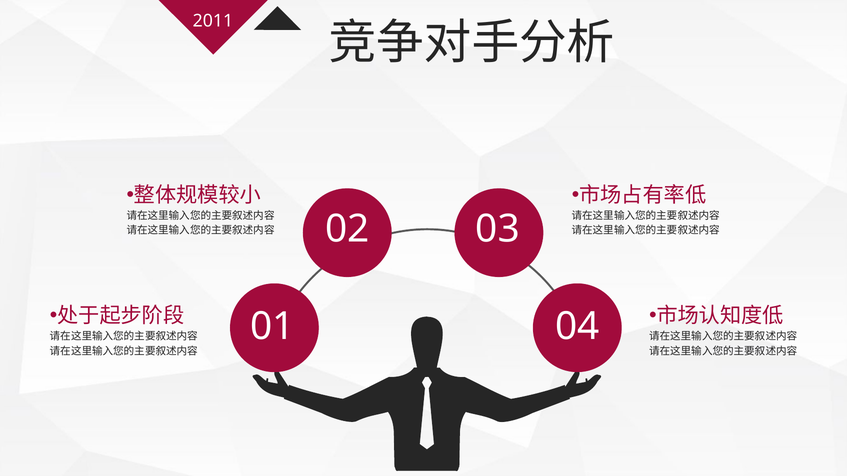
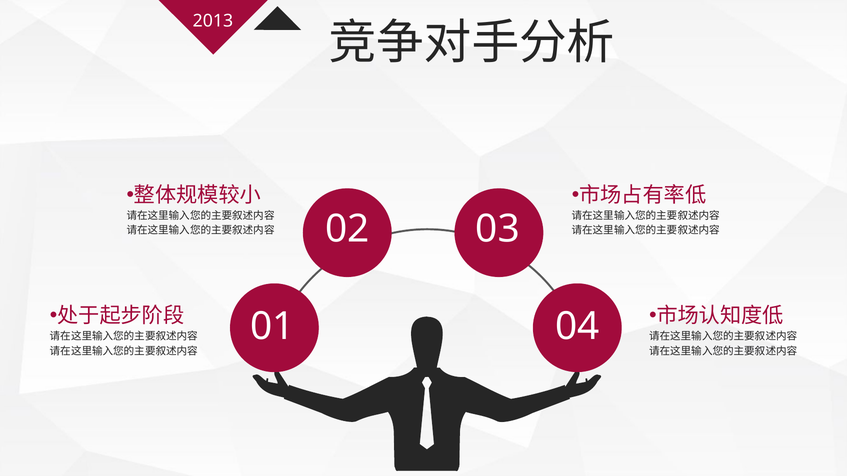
2011: 2011 -> 2013
